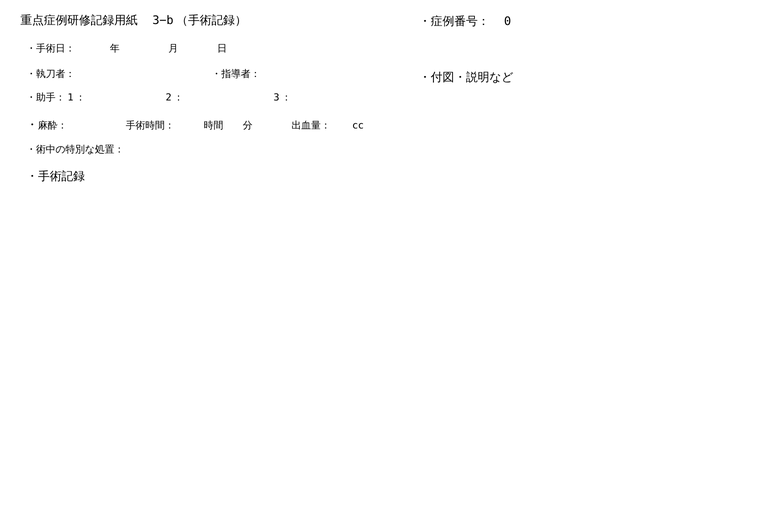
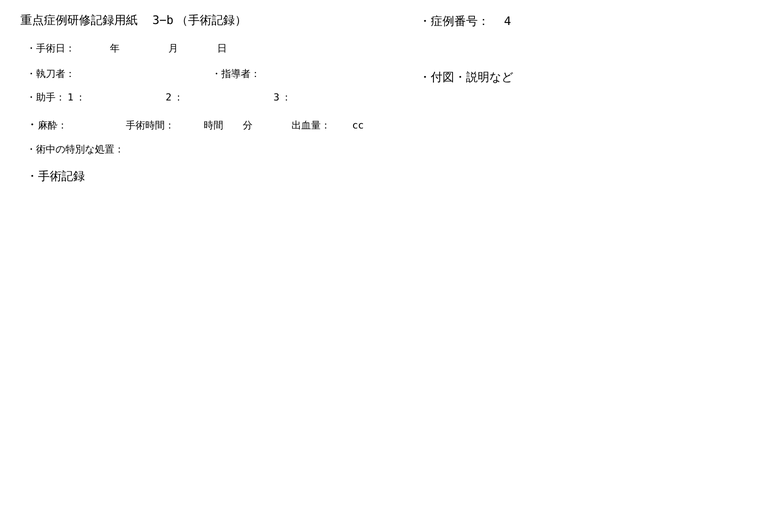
0: 0 -> 4
